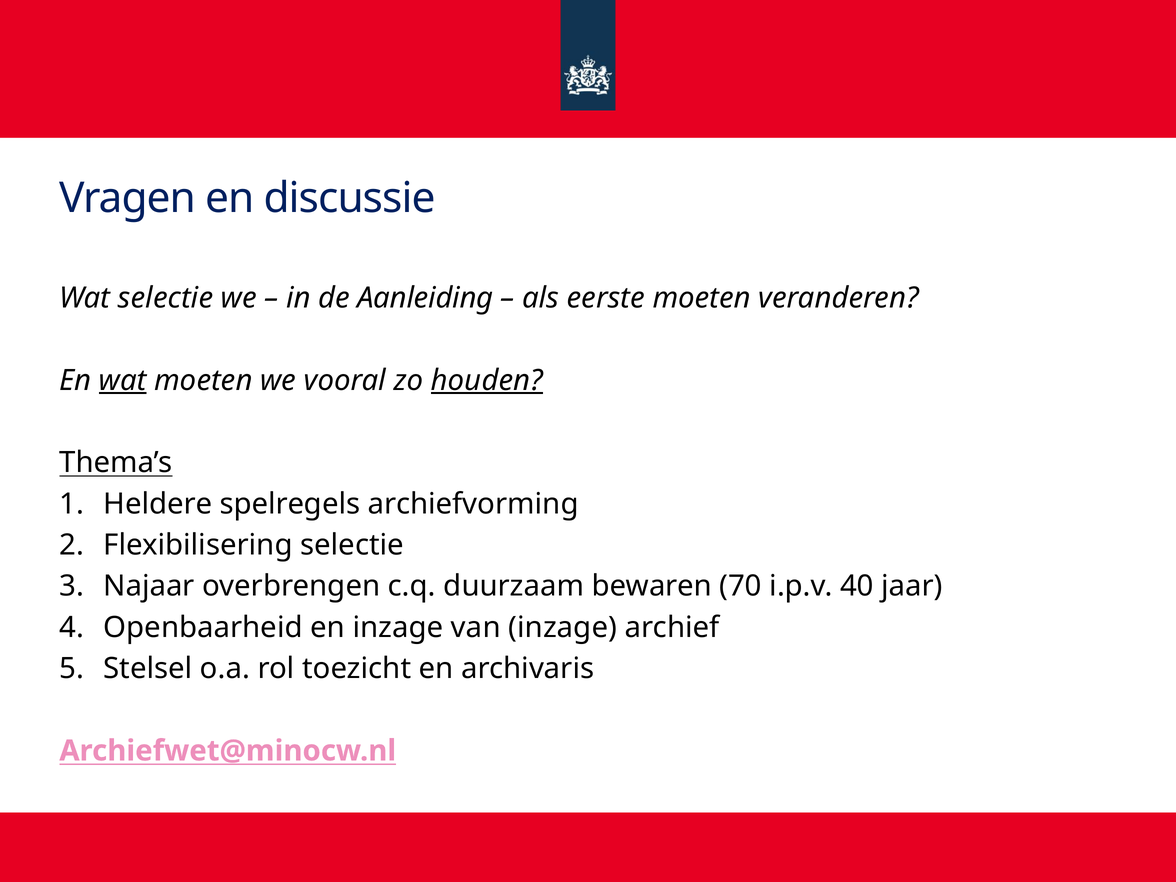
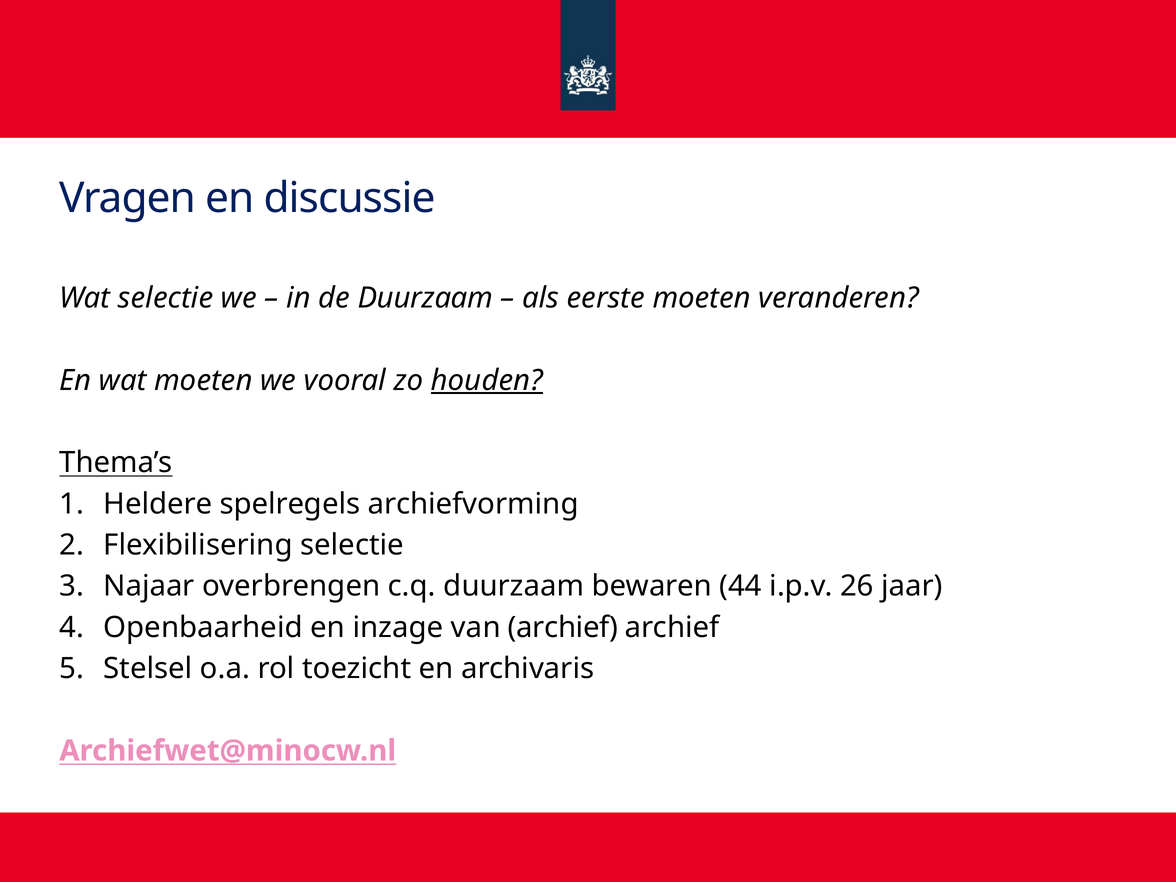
de Aanleiding: Aanleiding -> Duurzaam
wat at (123, 380) underline: present -> none
70: 70 -> 44
40: 40 -> 26
van inzage: inzage -> archief
